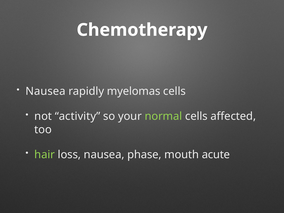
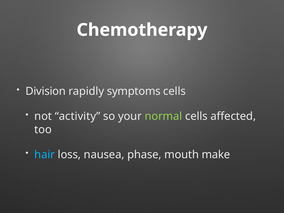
Nausea at (46, 91): Nausea -> Division
myelomas: myelomas -> symptoms
hair colour: light green -> light blue
acute: acute -> make
